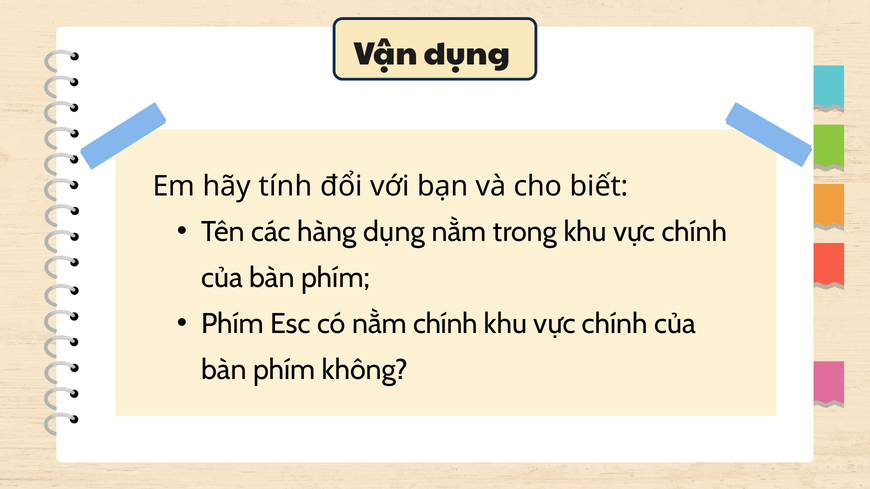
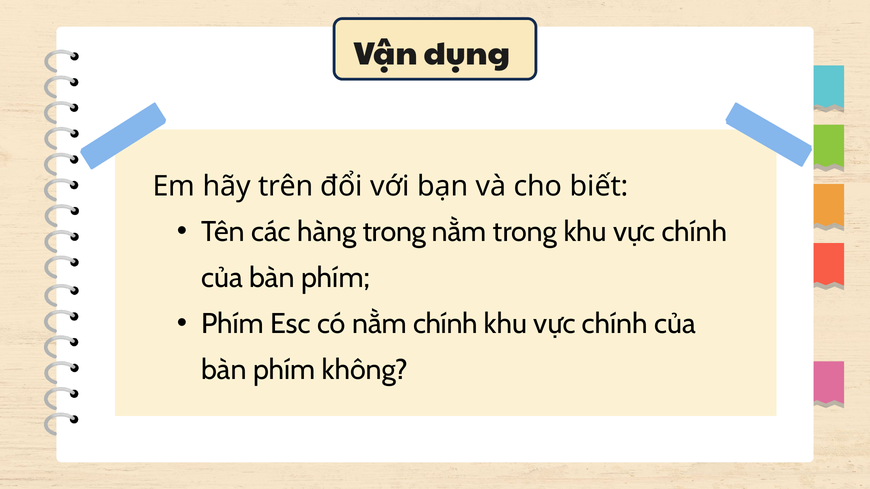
tính: tính -> trên
hàng dụng: dụng -> trong
